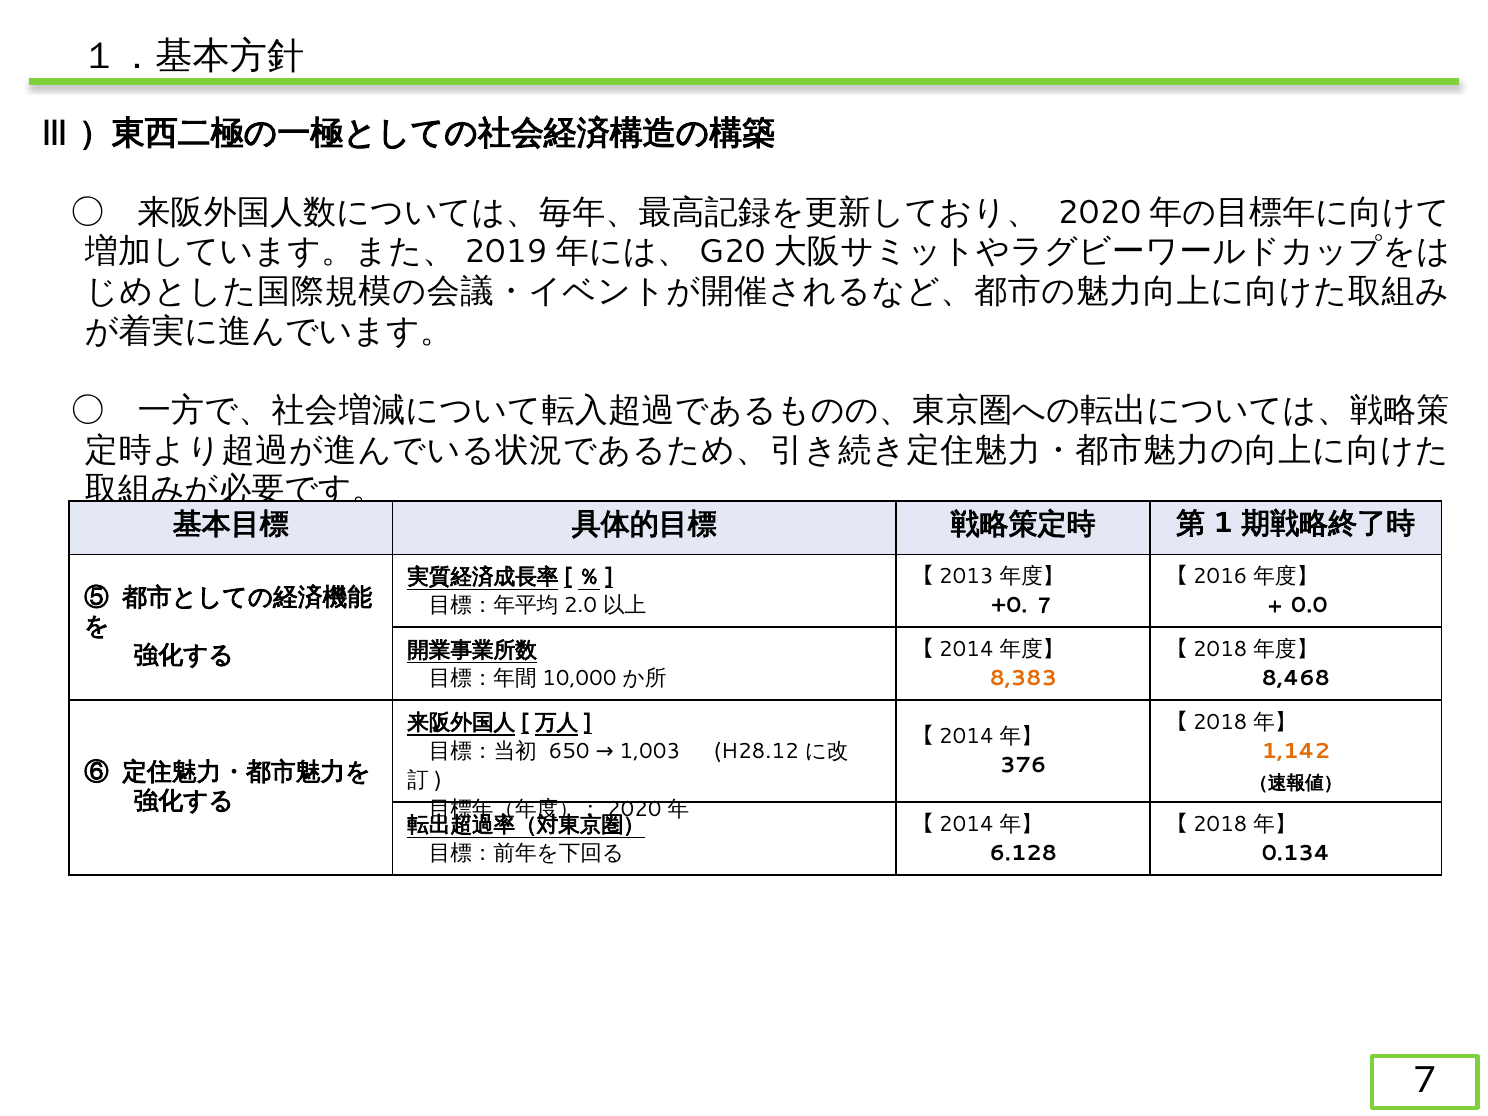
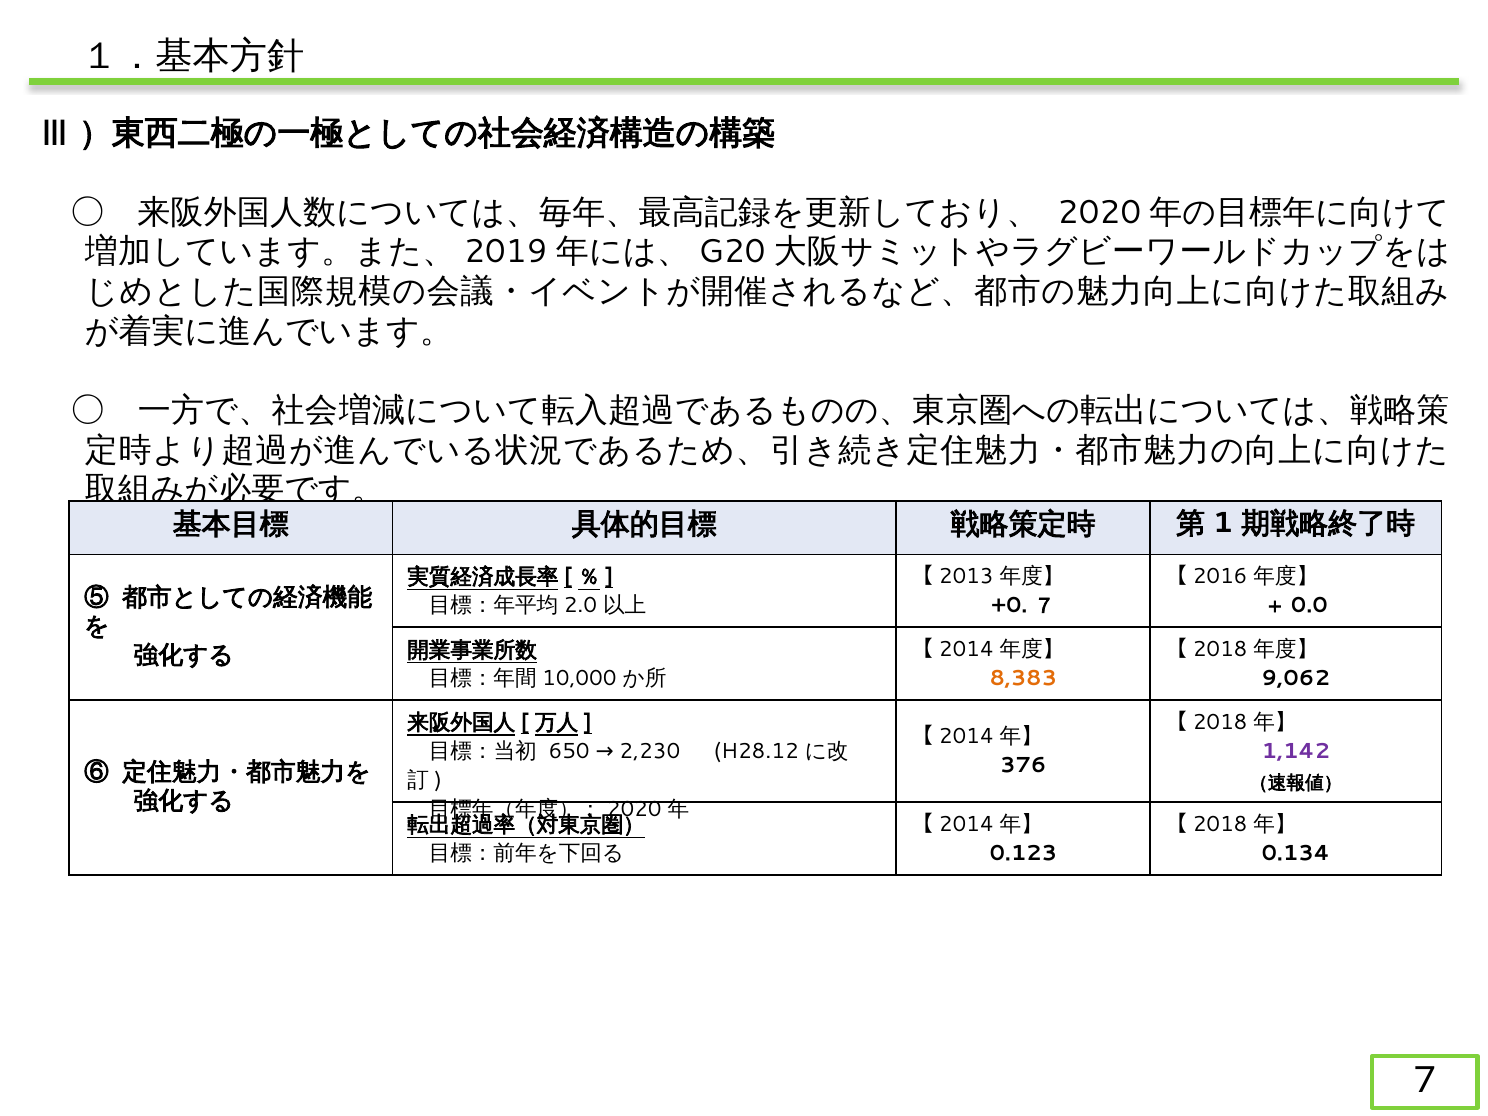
8,468: 8,468 -> 9,062
1,142 colour: orange -> purple
1,003: 1,003 -> 2,230
6.128: 6.128 -> 0.123
